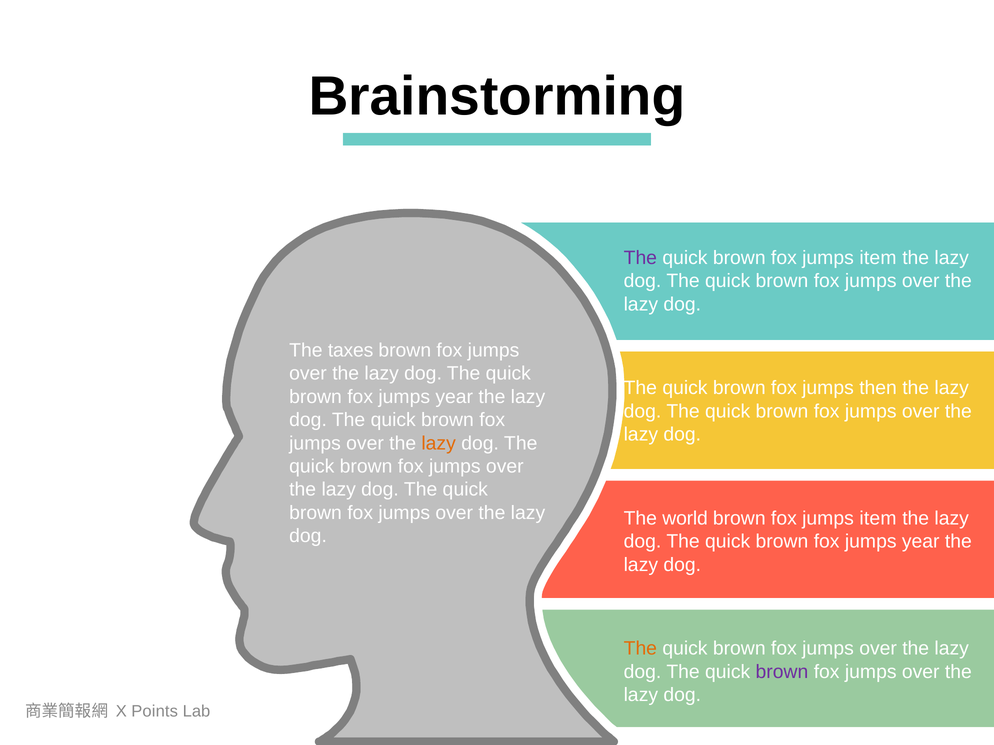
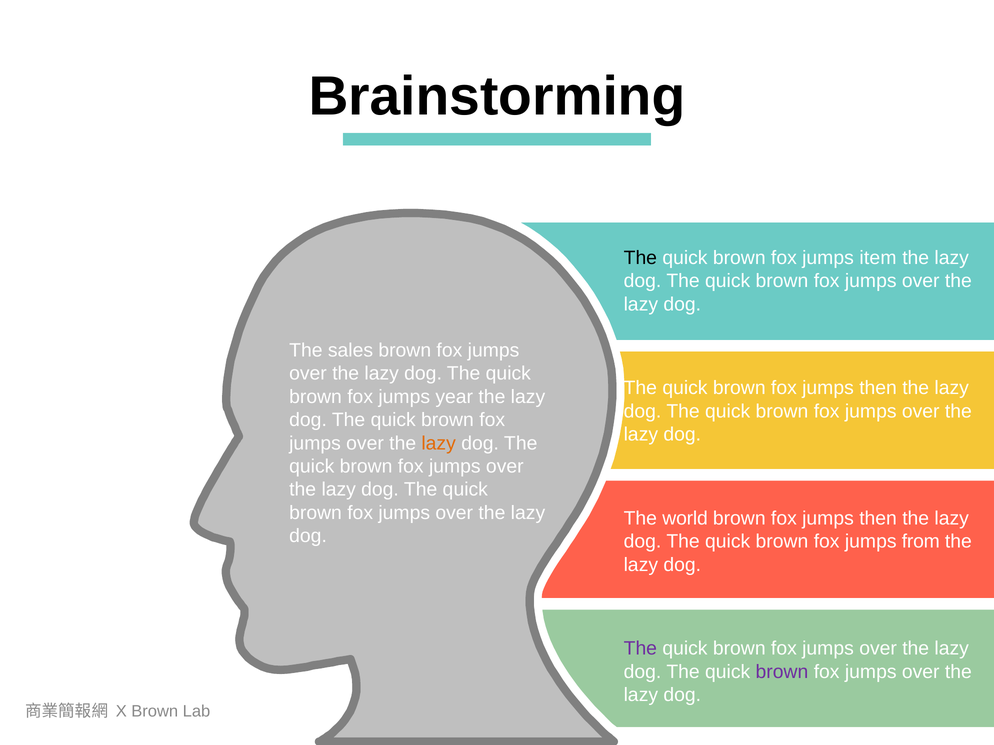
The at (640, 258) colour: purple -> black
taxes: taxes -> sales
item at (878, 519): item -> then
year at (921, 542): year -> from
The at (640, 649) colour: orange -> purple
X Points: Points -> Brown
